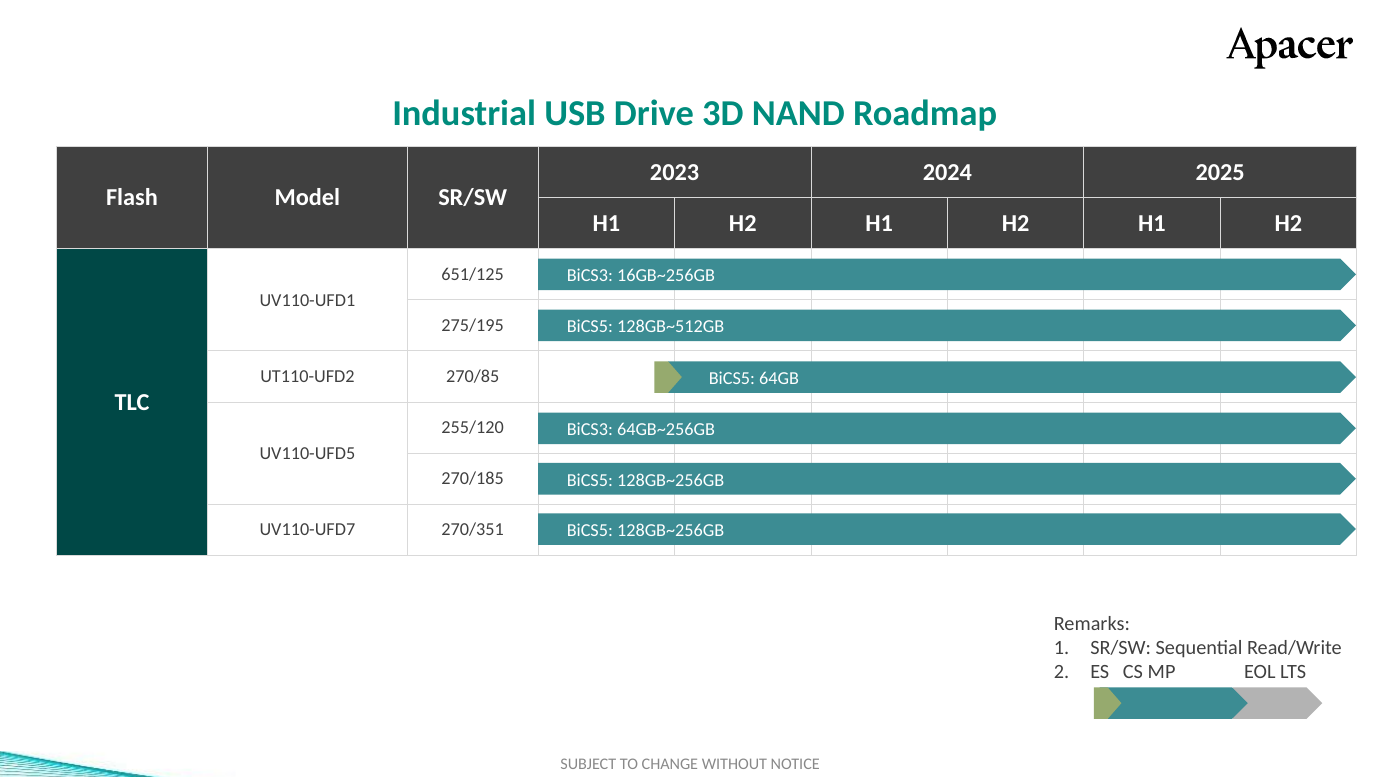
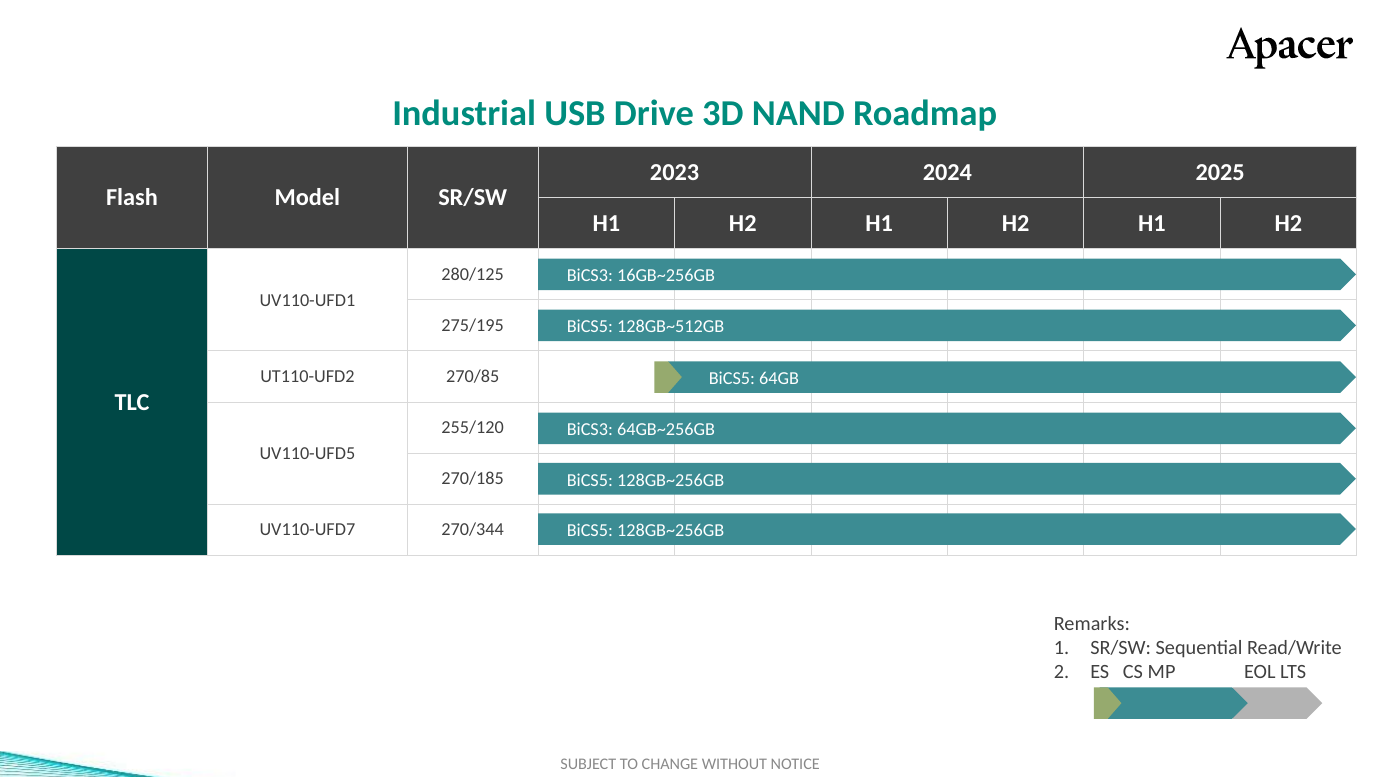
651/125: 651/125 -> 280/125
270/351: 270/351 -> 270/344
